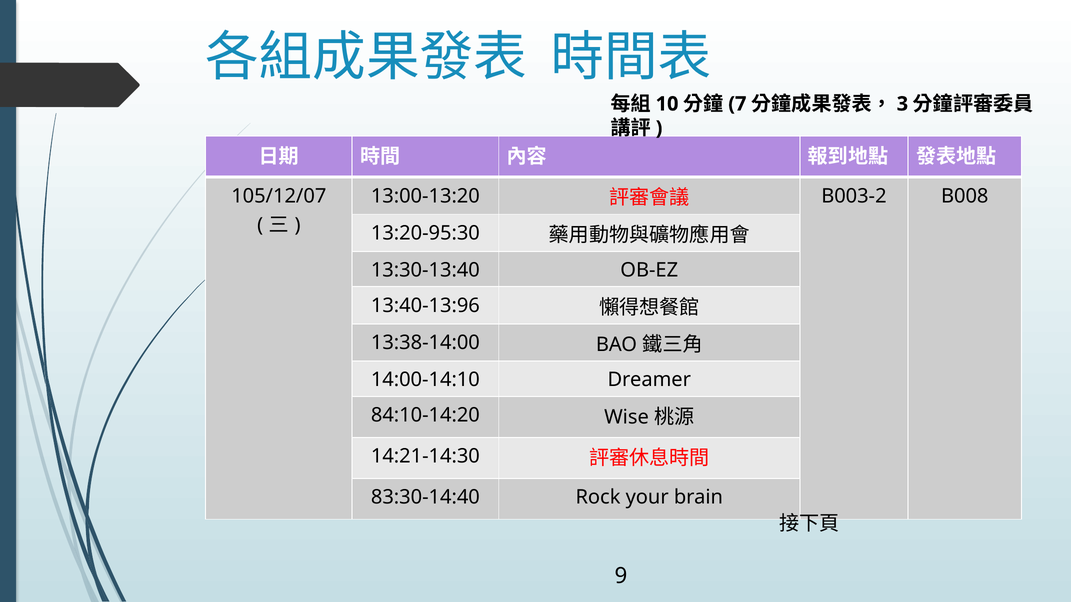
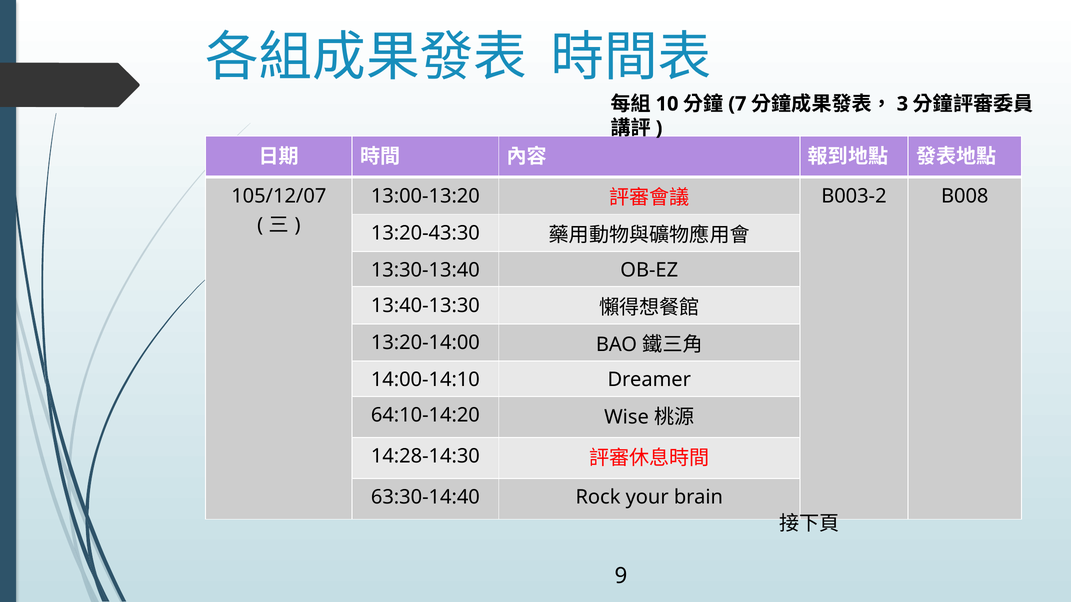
13:20-95:30: 13:20-95:30 -> 13:20-43:30
13:40-13:96: 13:40-13:96 -> 13:40-13:30
13:38-14:00: 13:38-14:00 -> 13:20-14:00
84:10-14:20: 84:10-14:20 -> 64:10-14:20
14:21-14:30: 14:21-14:30 -> 14:28-14:30
83:30-14:40: 83:30-14:40 -> 63:30-14:40
